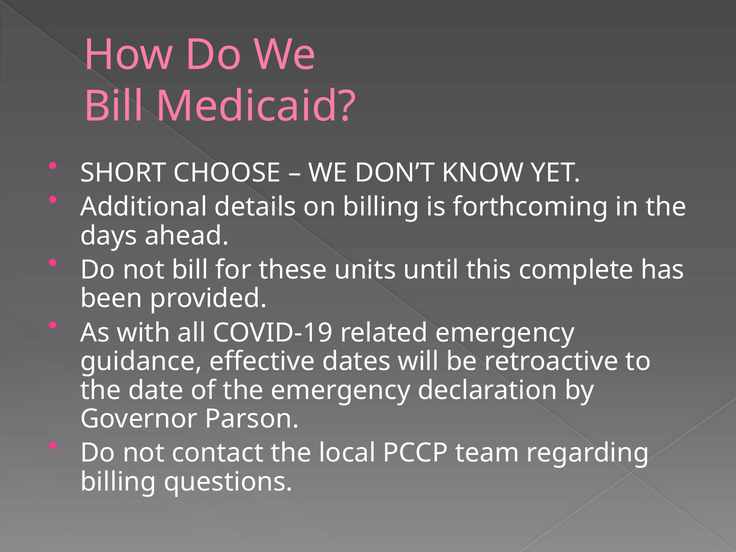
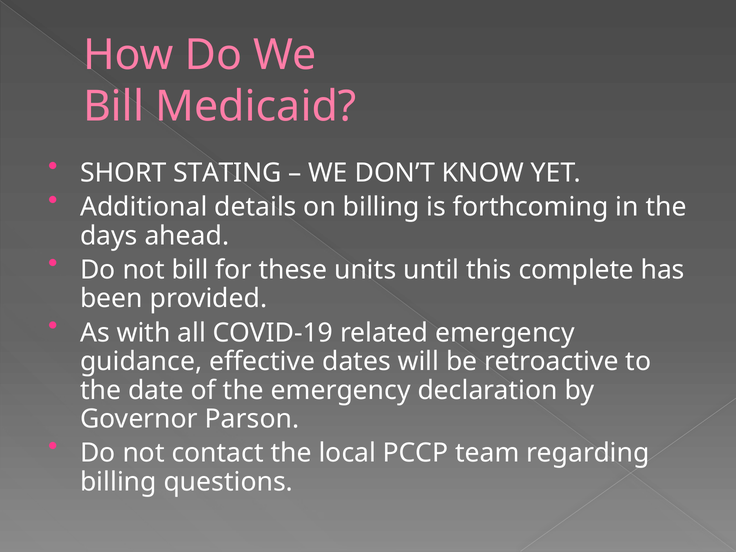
CHOOSE: CHOOSE -> STATING
